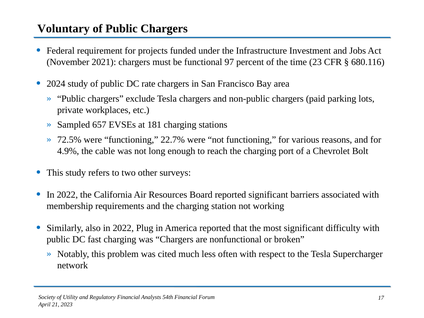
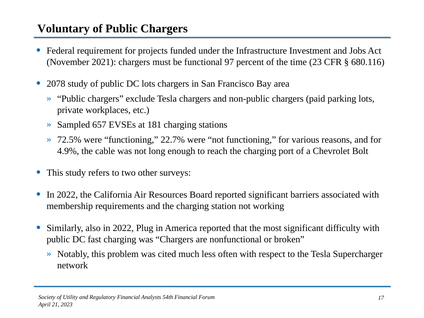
2024: 2024 -> 2078
DC rate: rate -> lots
